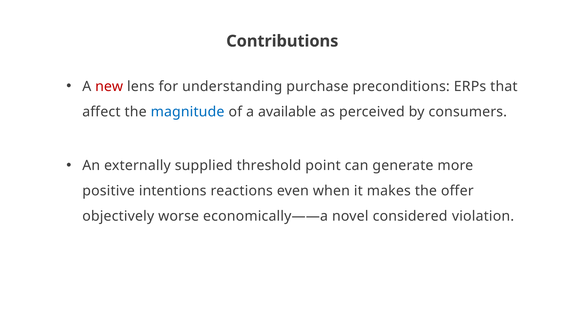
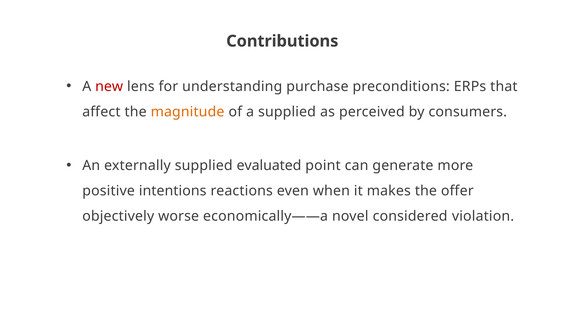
magnitude colour: blue -> orange
a available: available -> supplied
threshold: threshold -> evaluated
